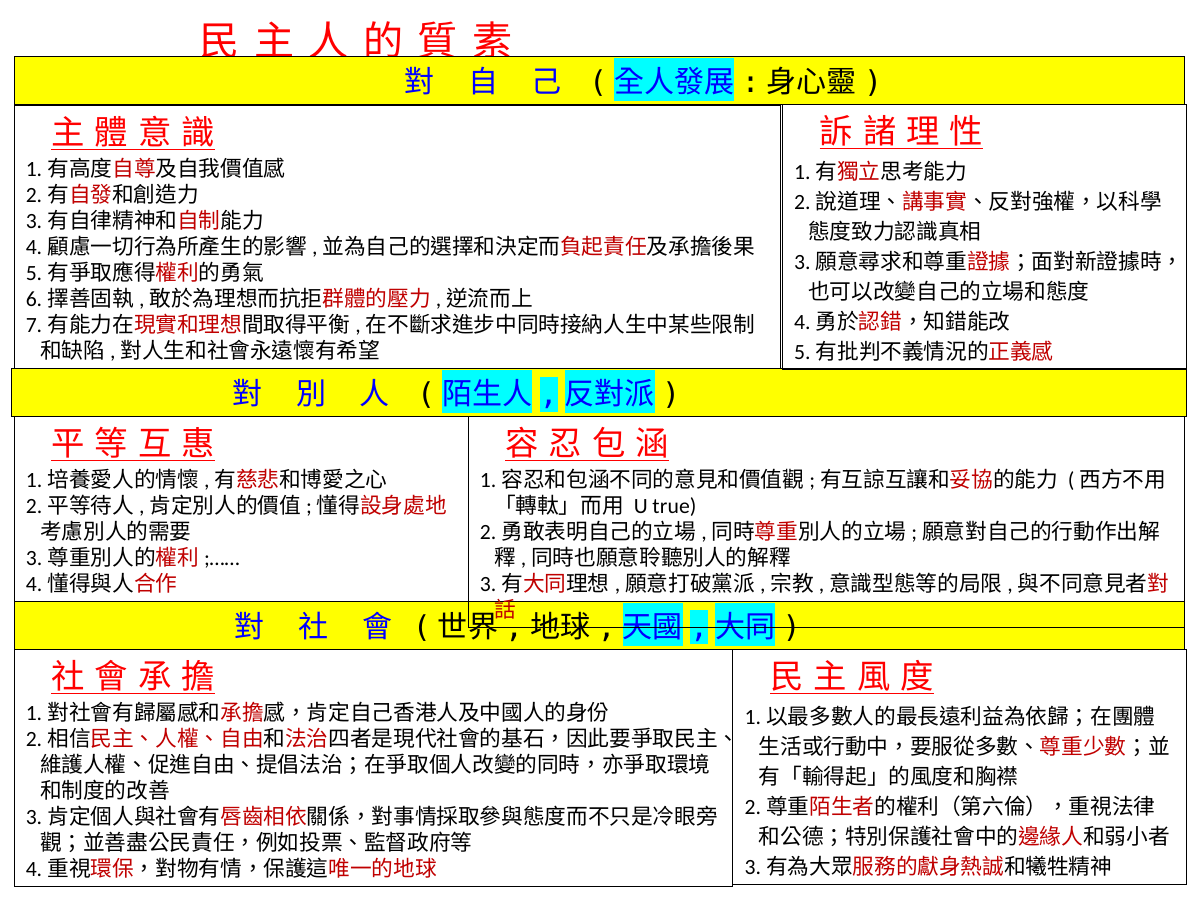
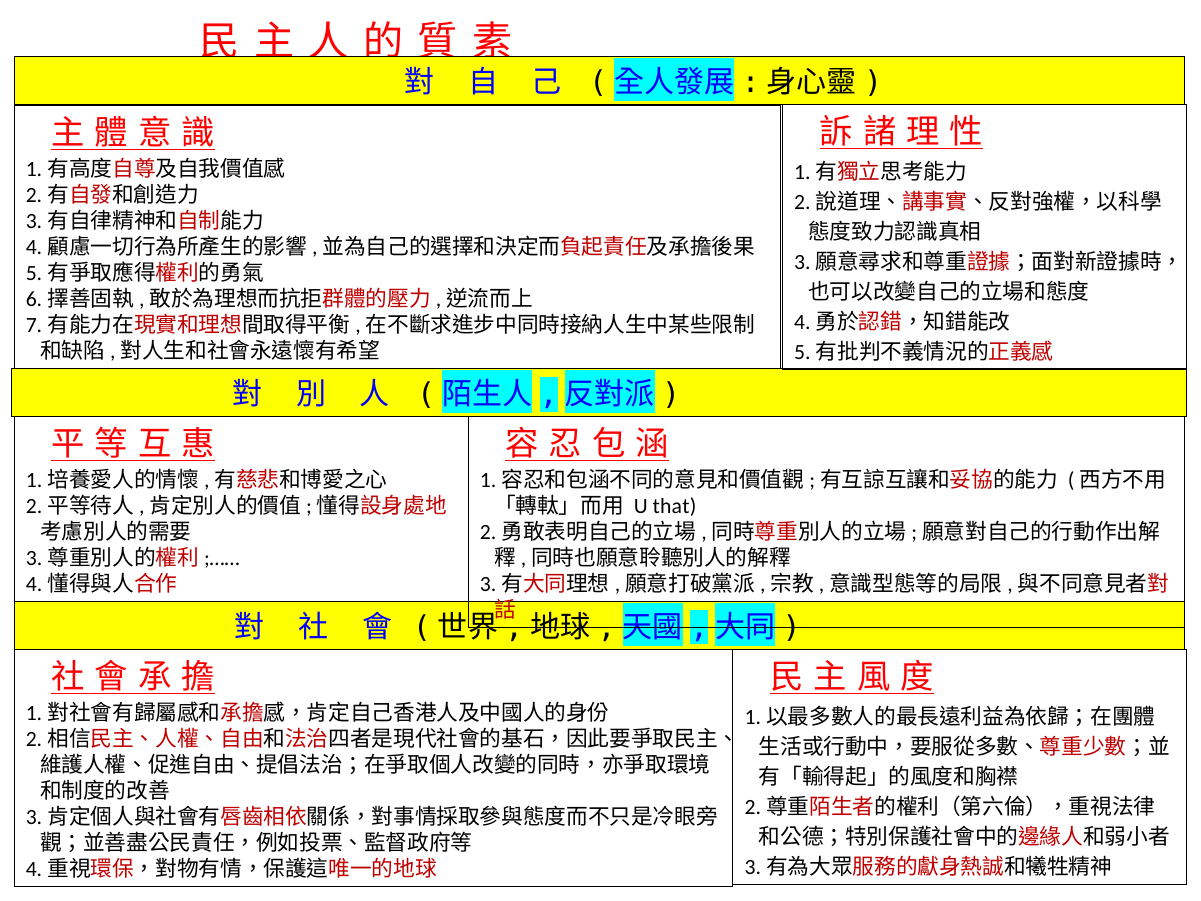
true: true -> that
